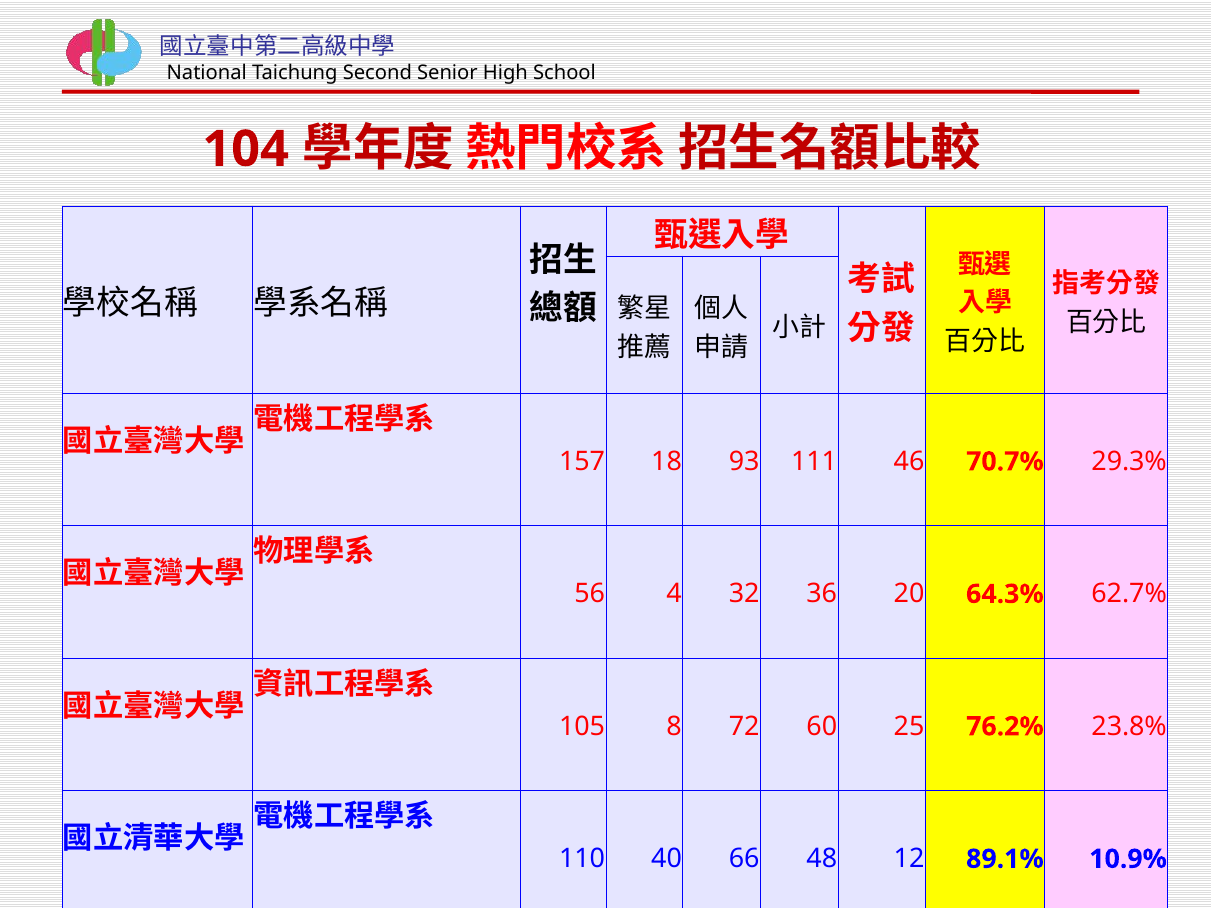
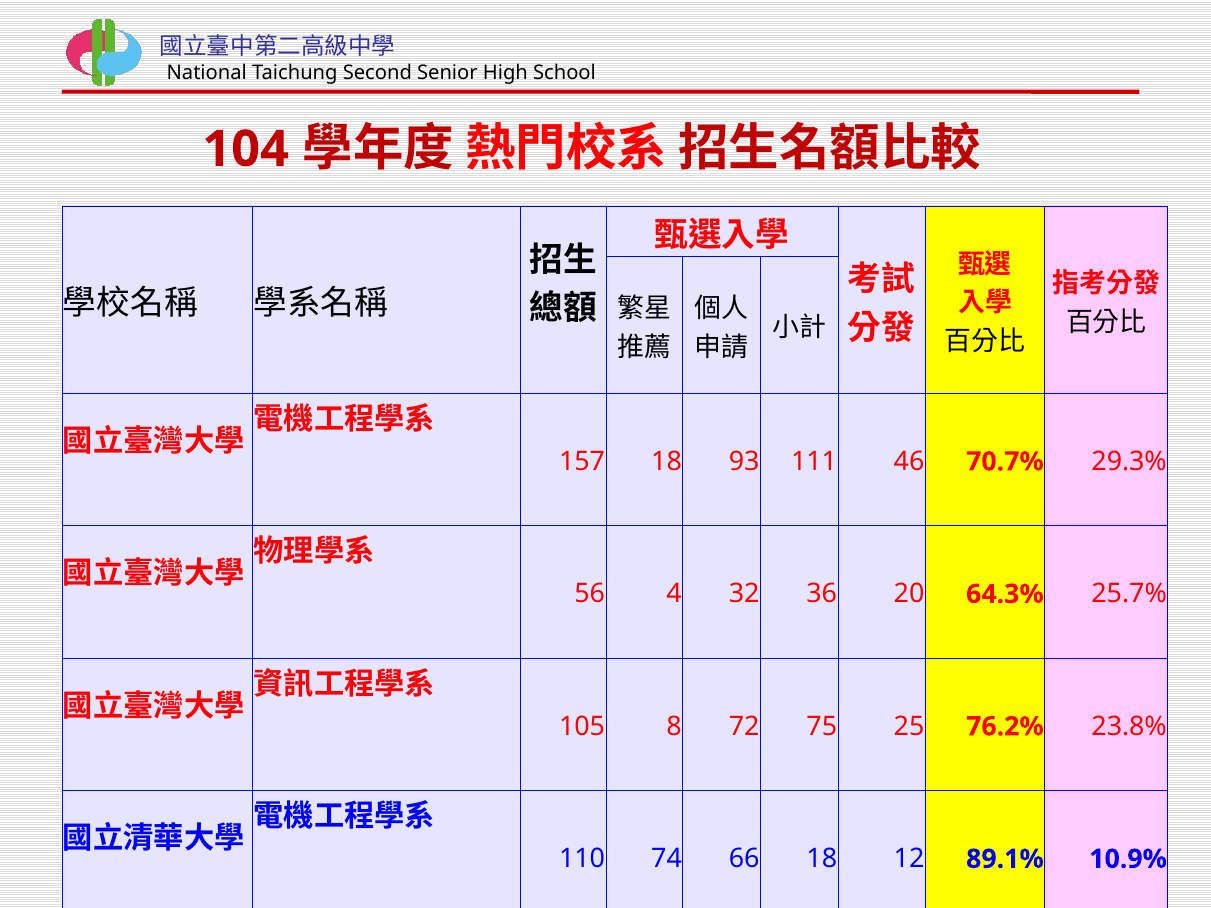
62.7%: 62.7% -> 25.7%
60: 60 -> 75
40: 40 -> 74
66 48: 48 -> 18
